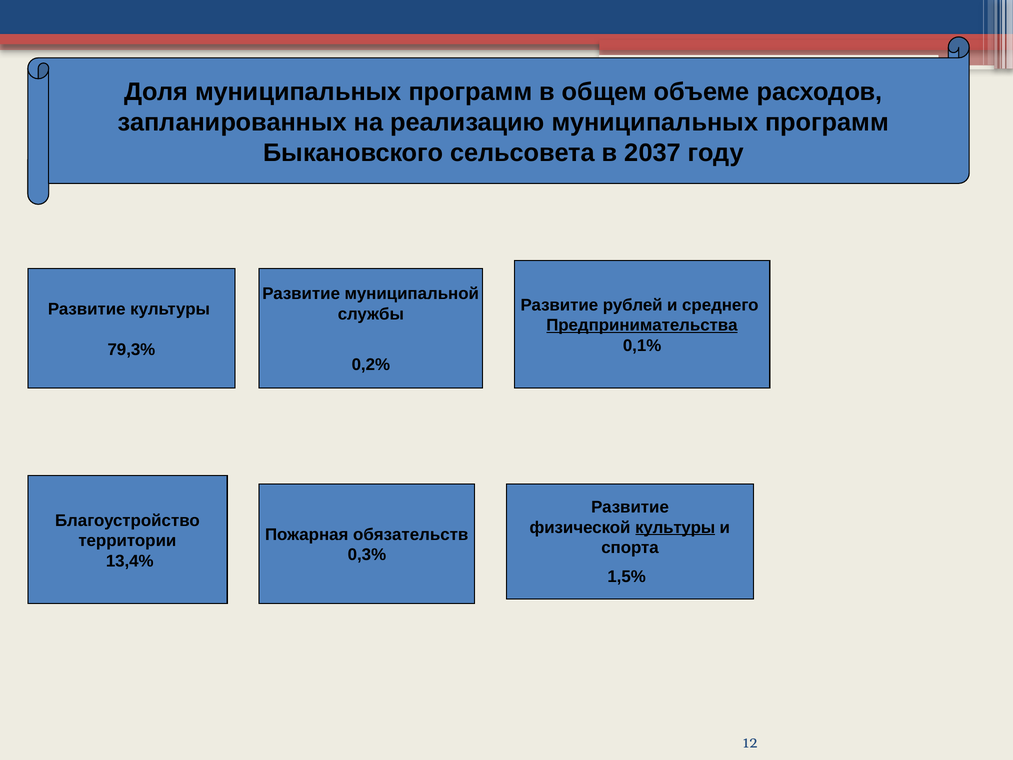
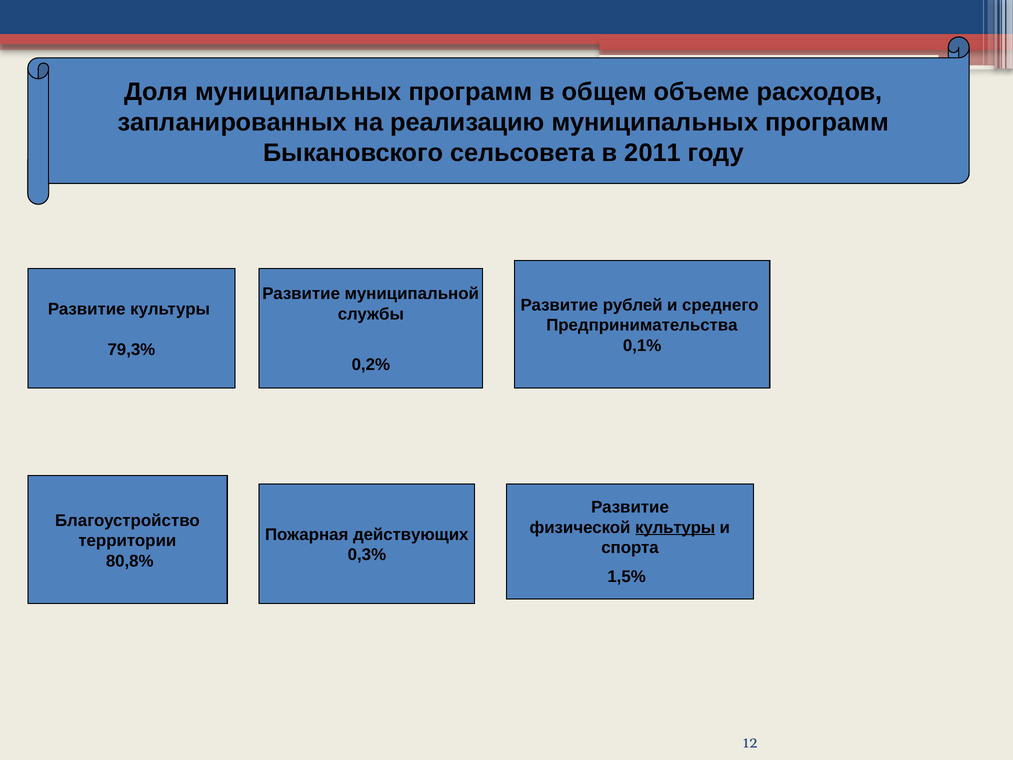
2037: 2037 -> 2011
Предпринимательства underline: present -> none
обязательств: обязательств -> действующих
13,4%: 13,4% -> 80,8%
